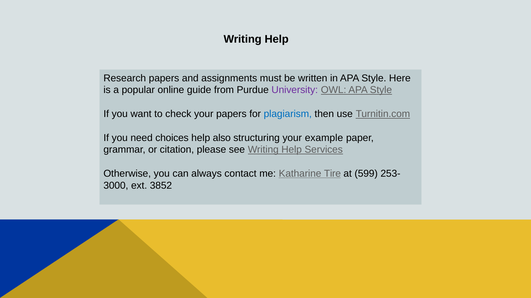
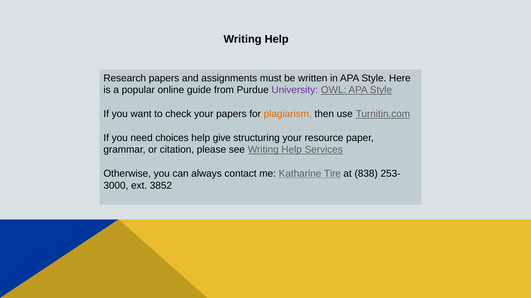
plagiarism colour: blue -> orange
also: also -> give
example: example -> resource
599: 599 -> 838
